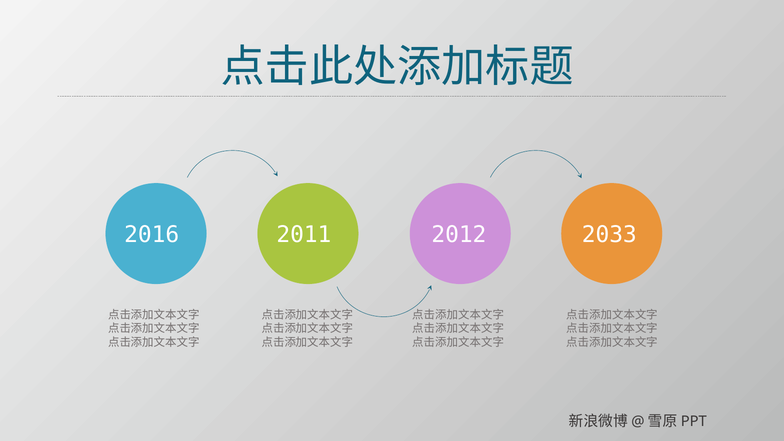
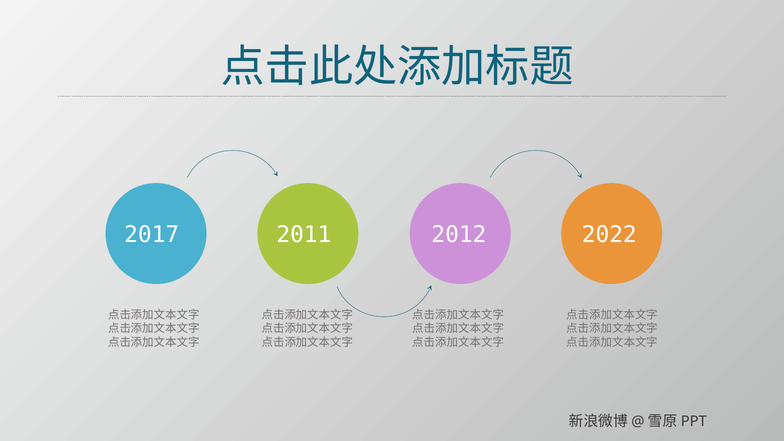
2016: 2016 -> 2017
2033: 2033 -> 2022
